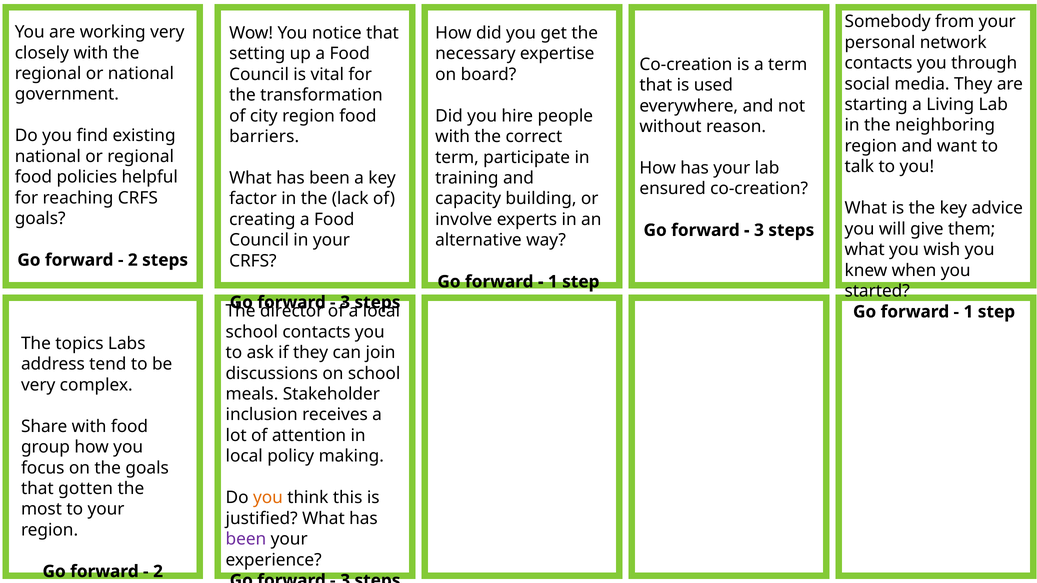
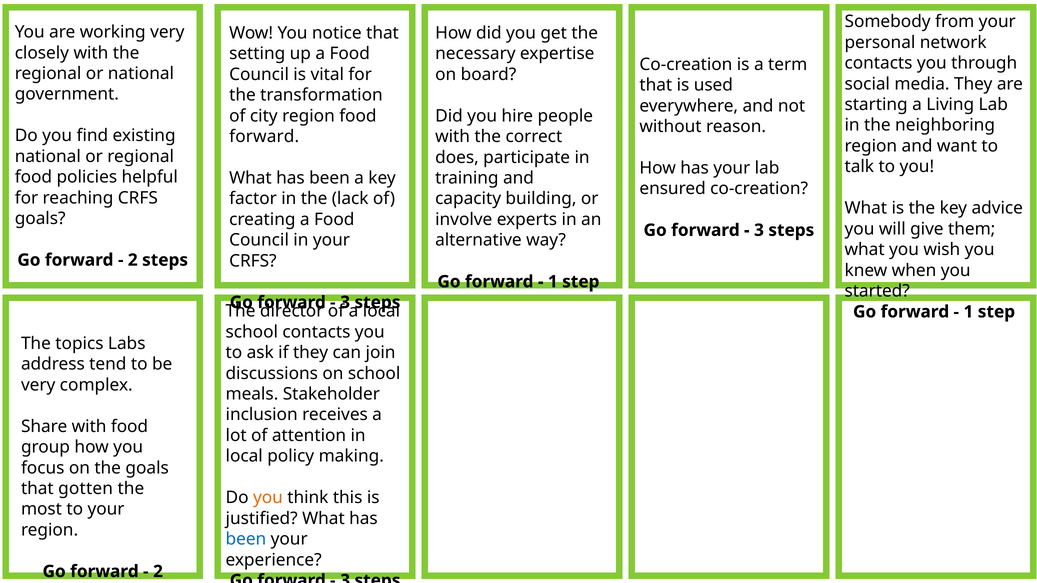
barriers at (264, 137): barriers -> forward
term at (457, 157): term -> does
been at (246, 539) colour: purple -> blue
